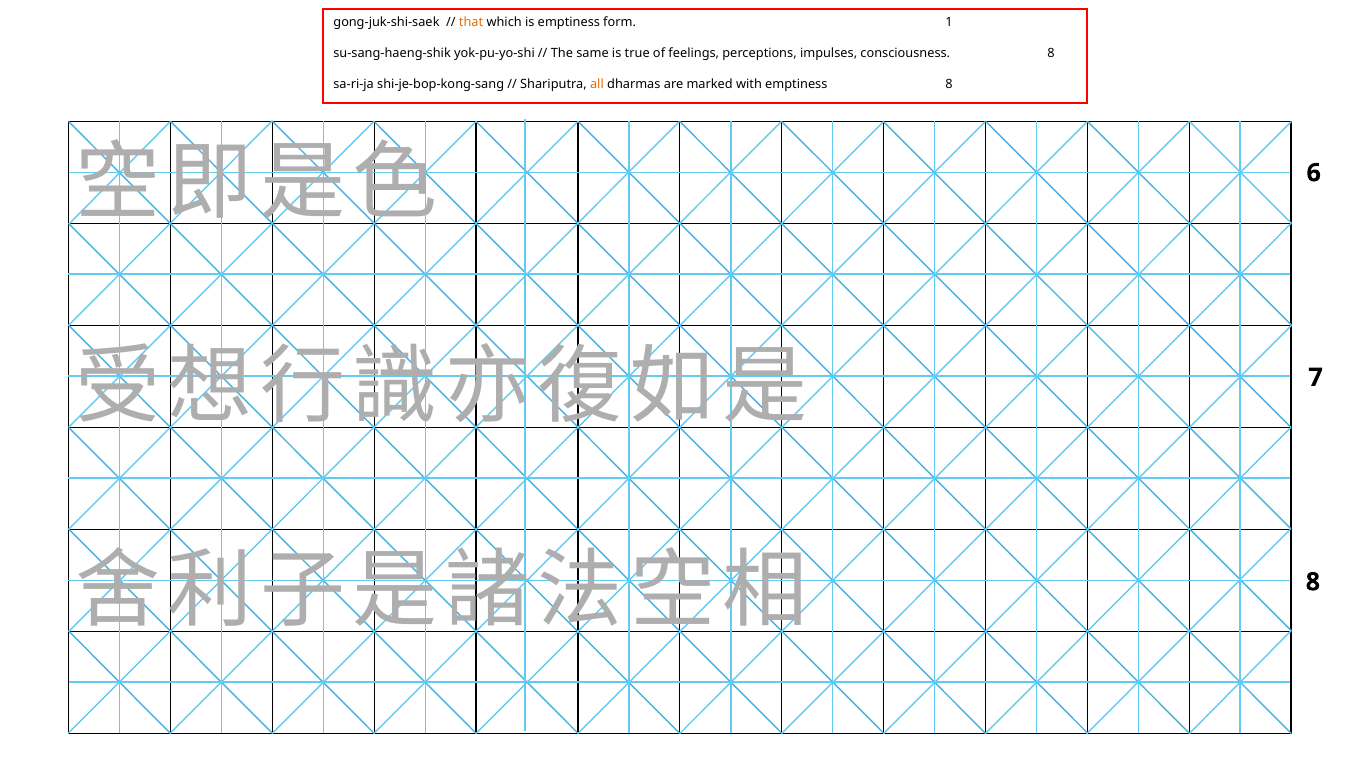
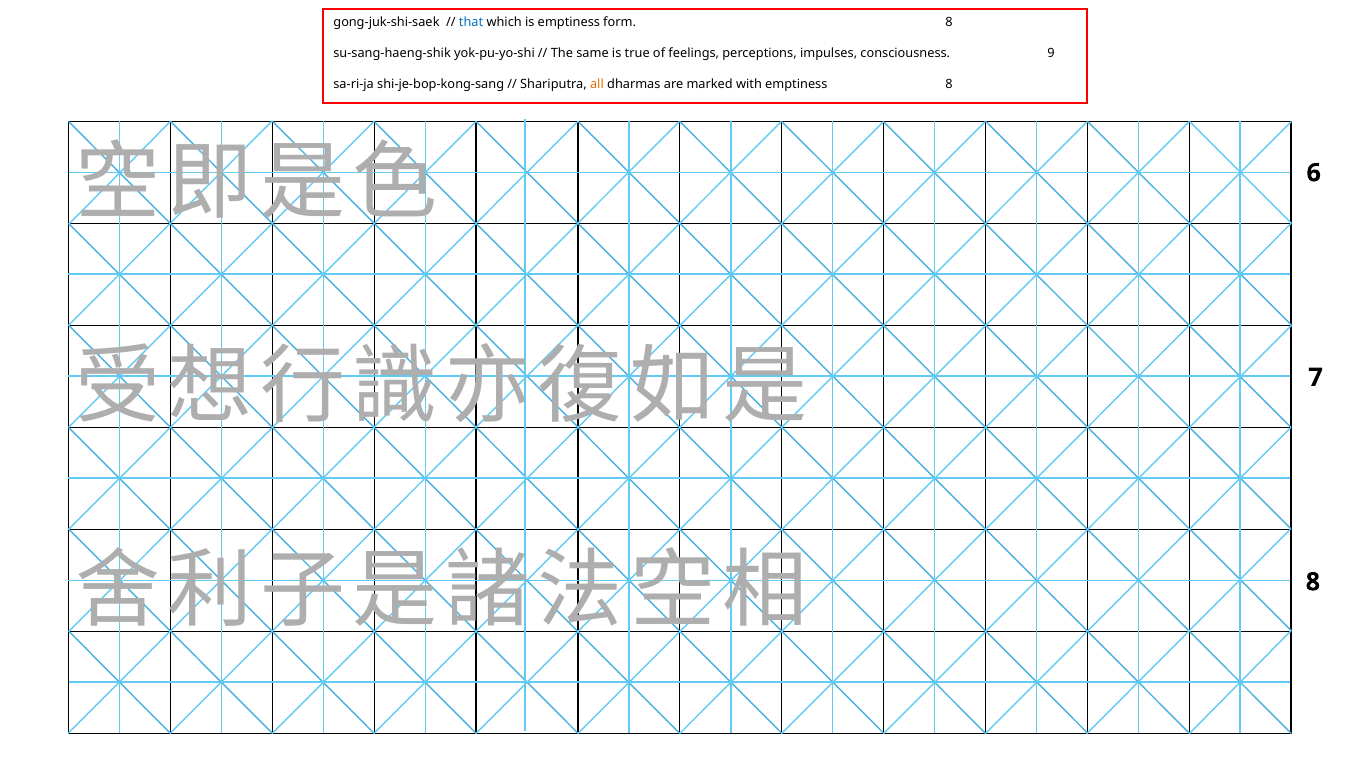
that colour: orange -> blue
form 1: 1 -> 8
consciousness 8: 8 -> 9
